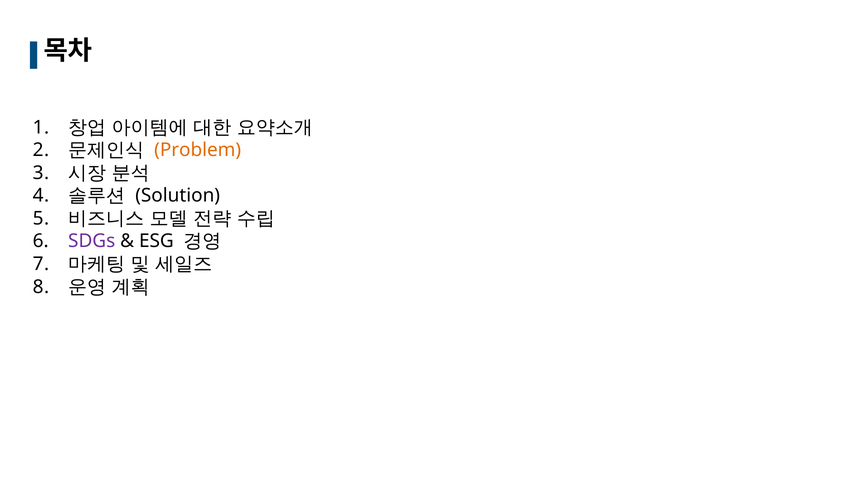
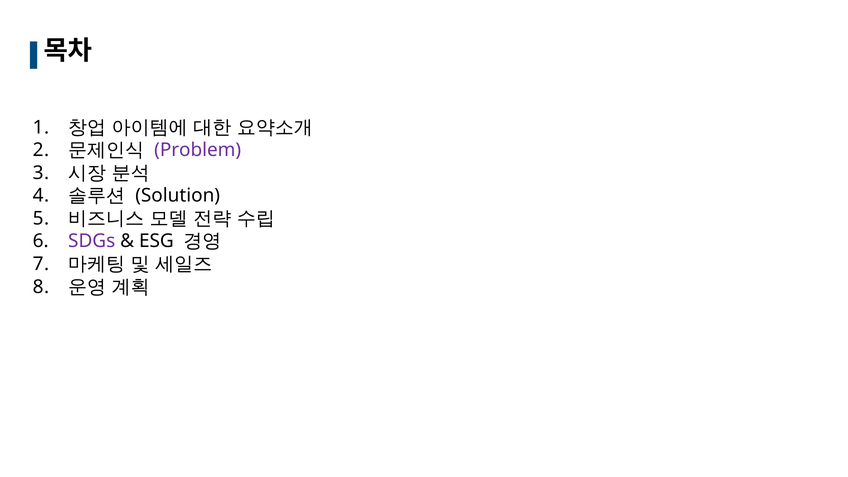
Problem colour: orange -> purple
